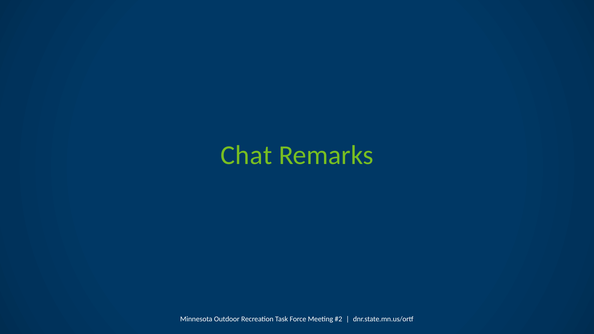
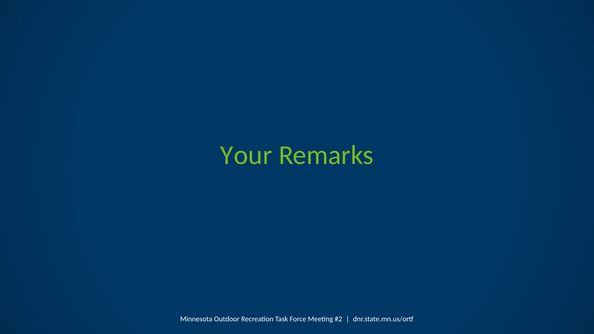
Chat: Chat -> Your
